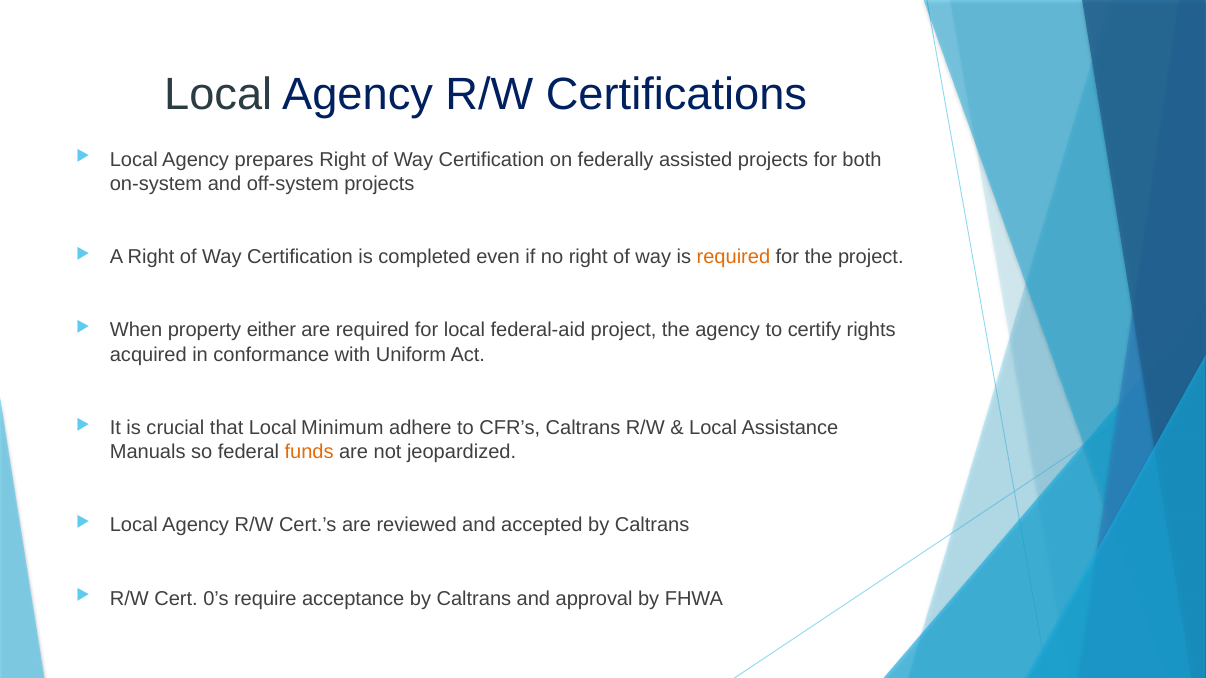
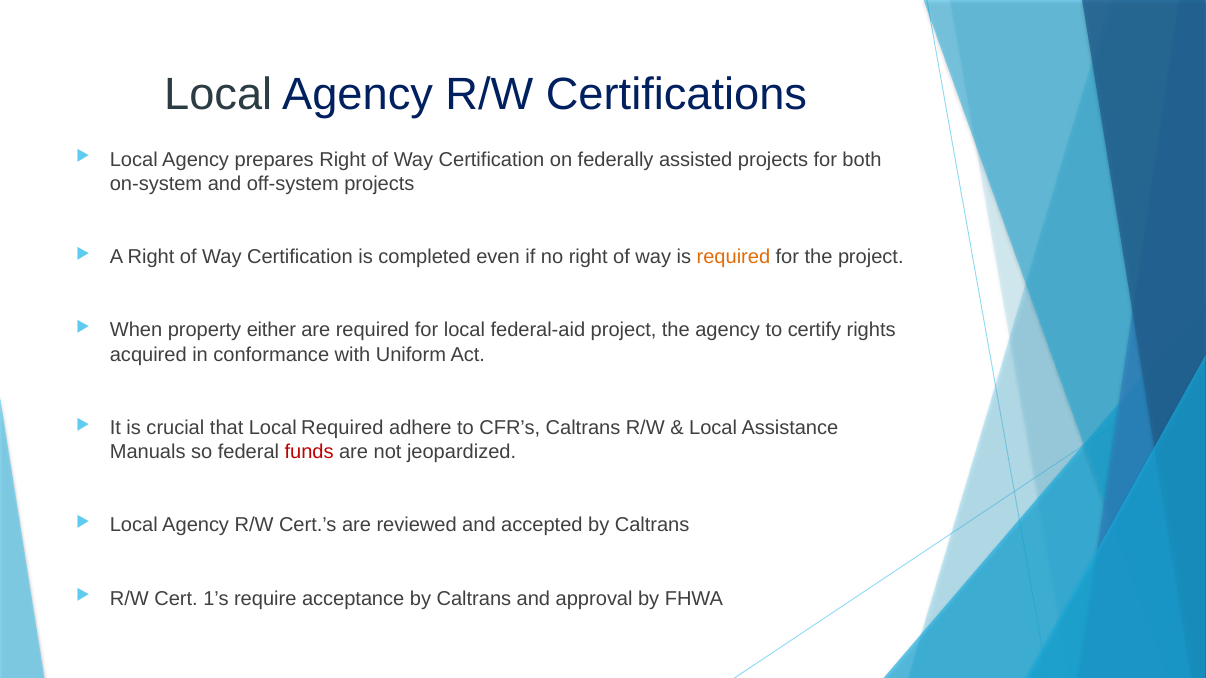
Local Minimum: Minimum -> Required
funds colour: orange -> red
0’s: 0’s -> 1’s
